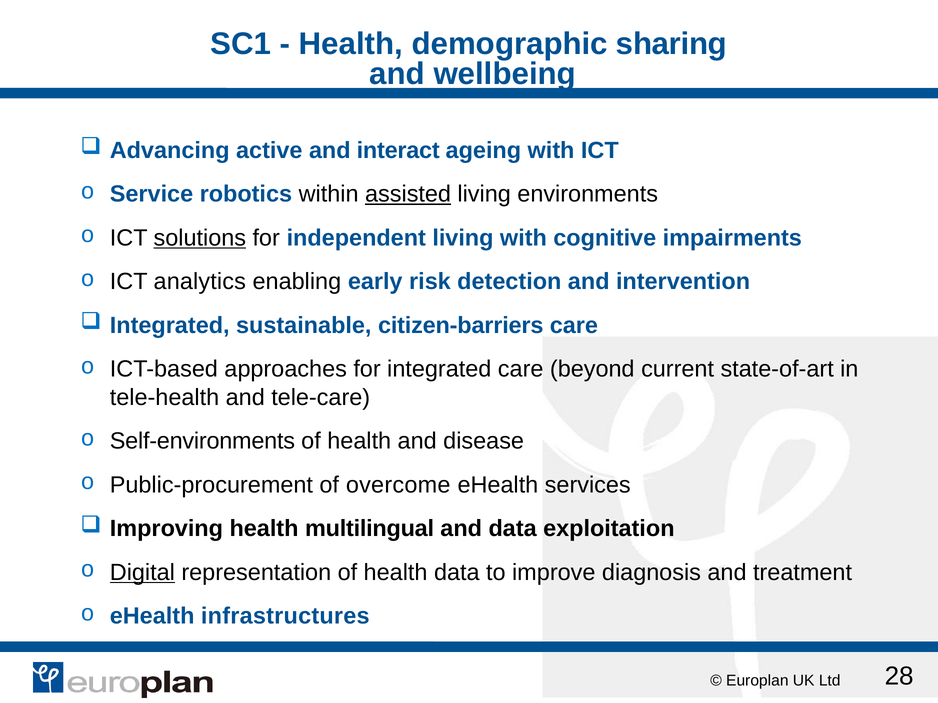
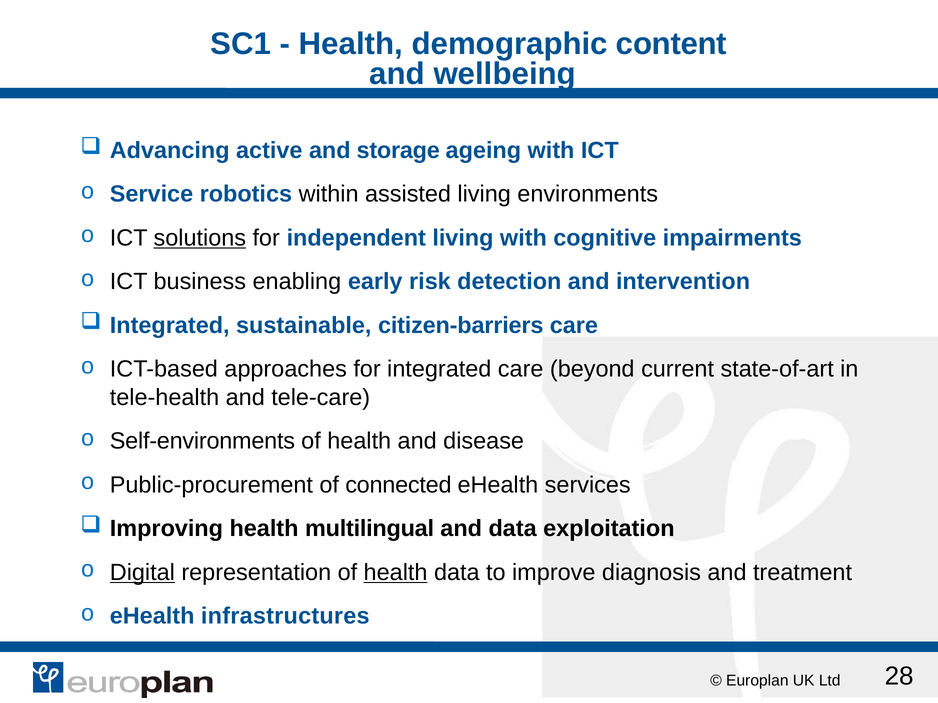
sharing: sharing -> content
interact: interact -> storage
assisted underline: present -> none
analytics: analytics -> business
overcome: overcome -> connected
health at (396, 573) underline: none -> present
